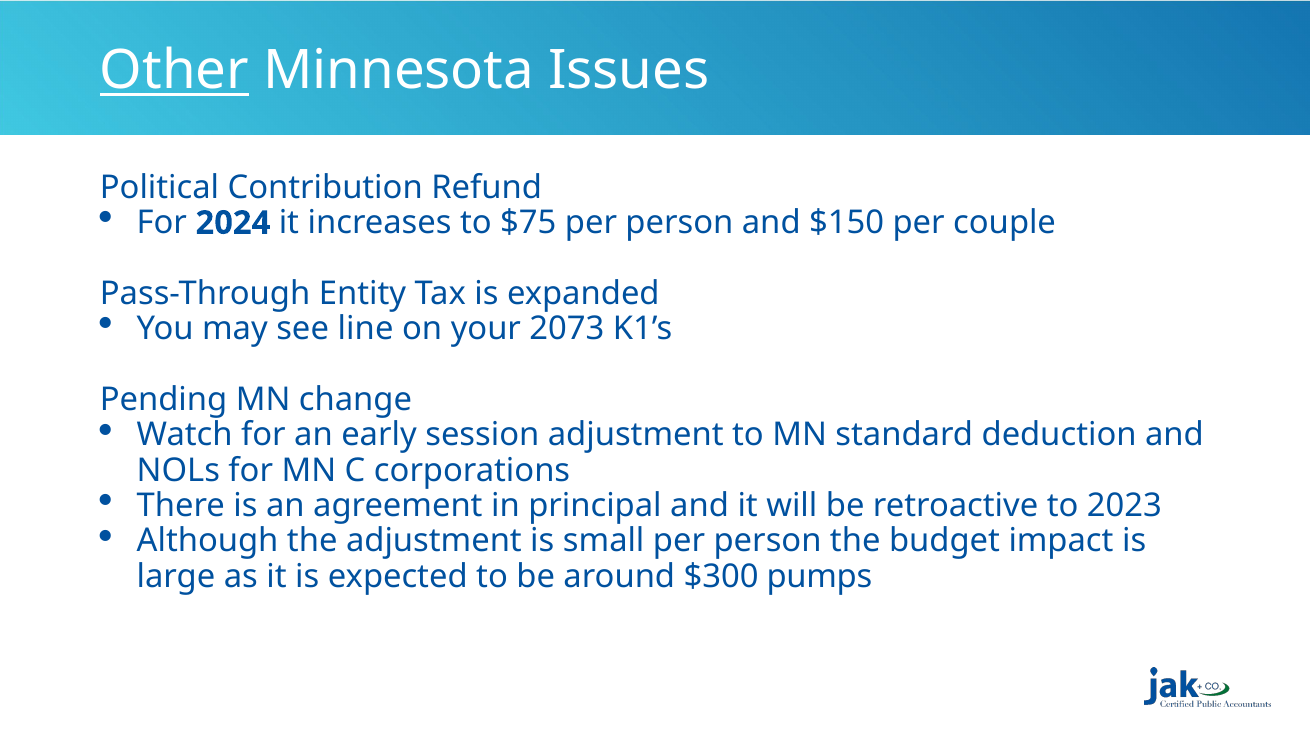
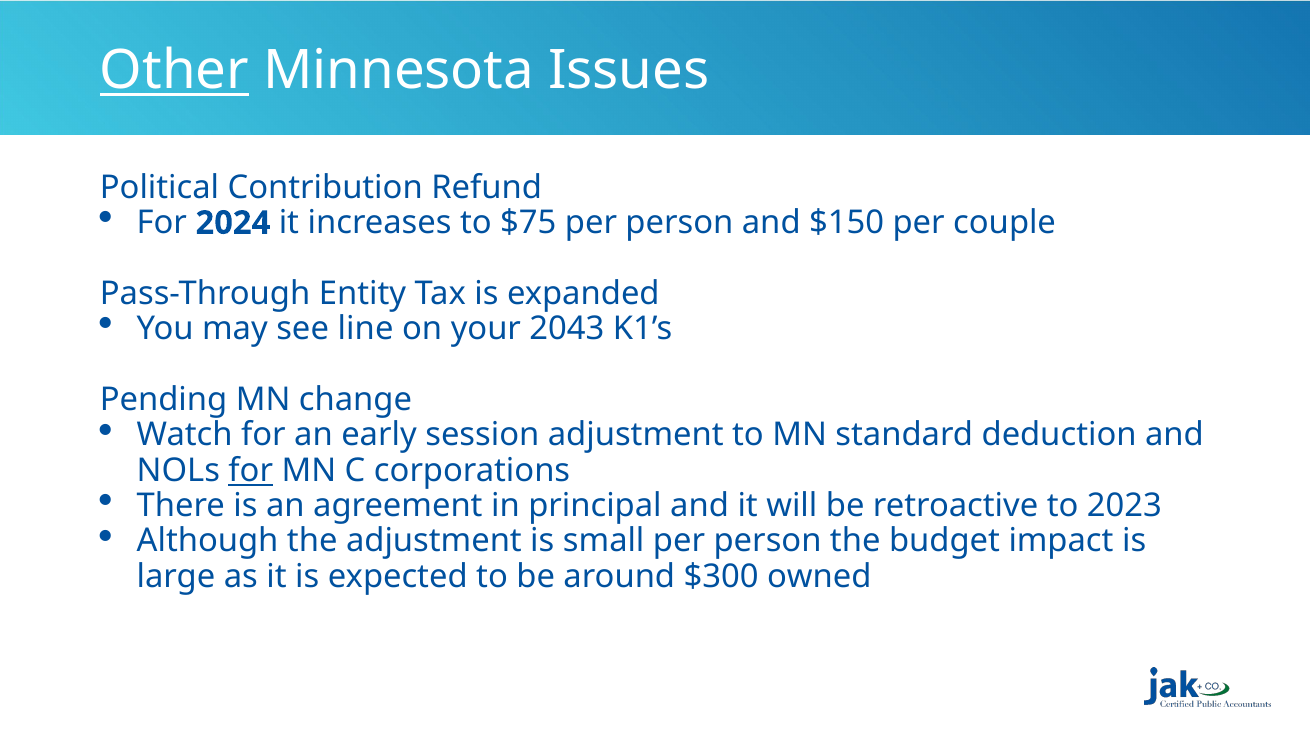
2073: 2073 -> 2043
for at (251, 470) underline: none -> present
pumps: pumps -> owned
